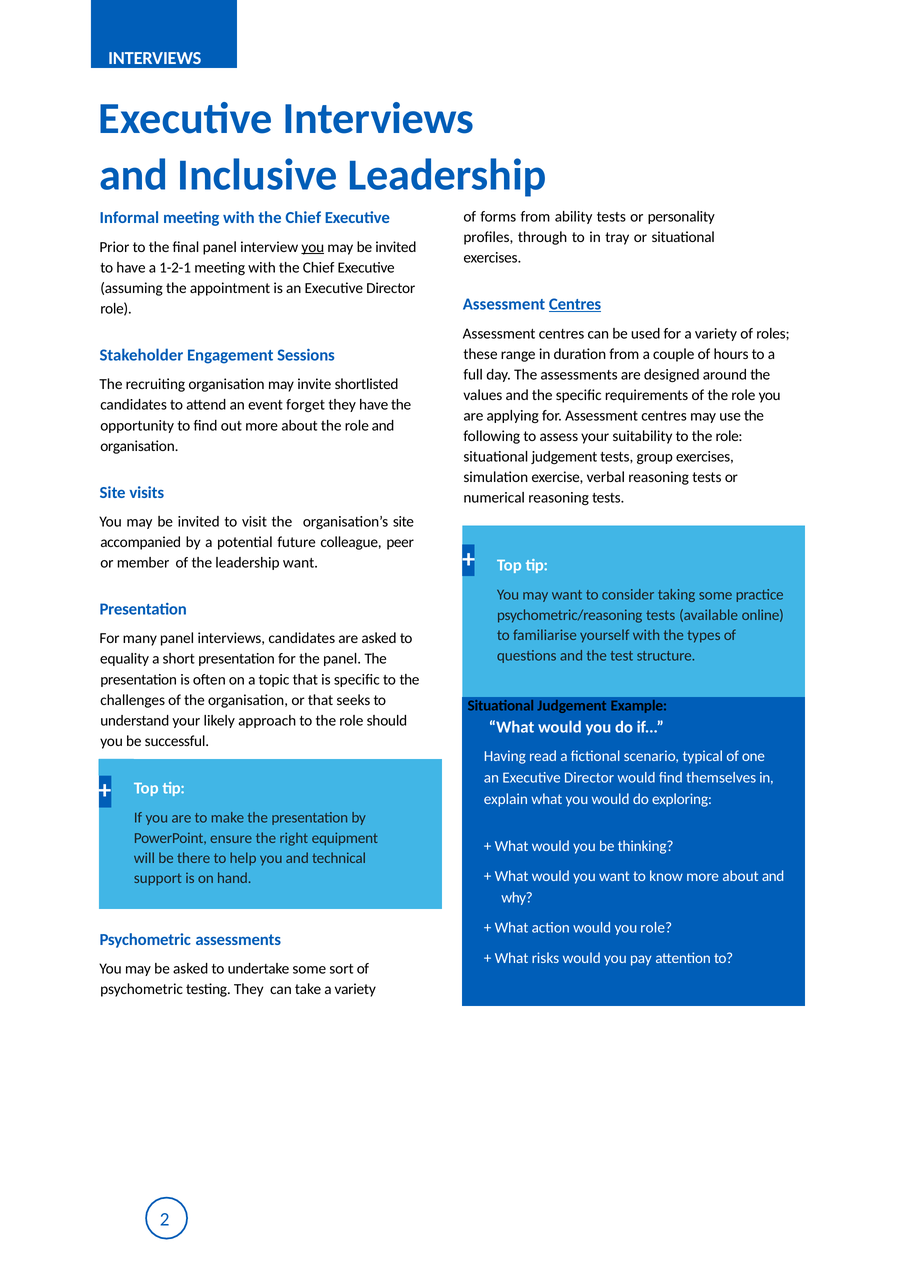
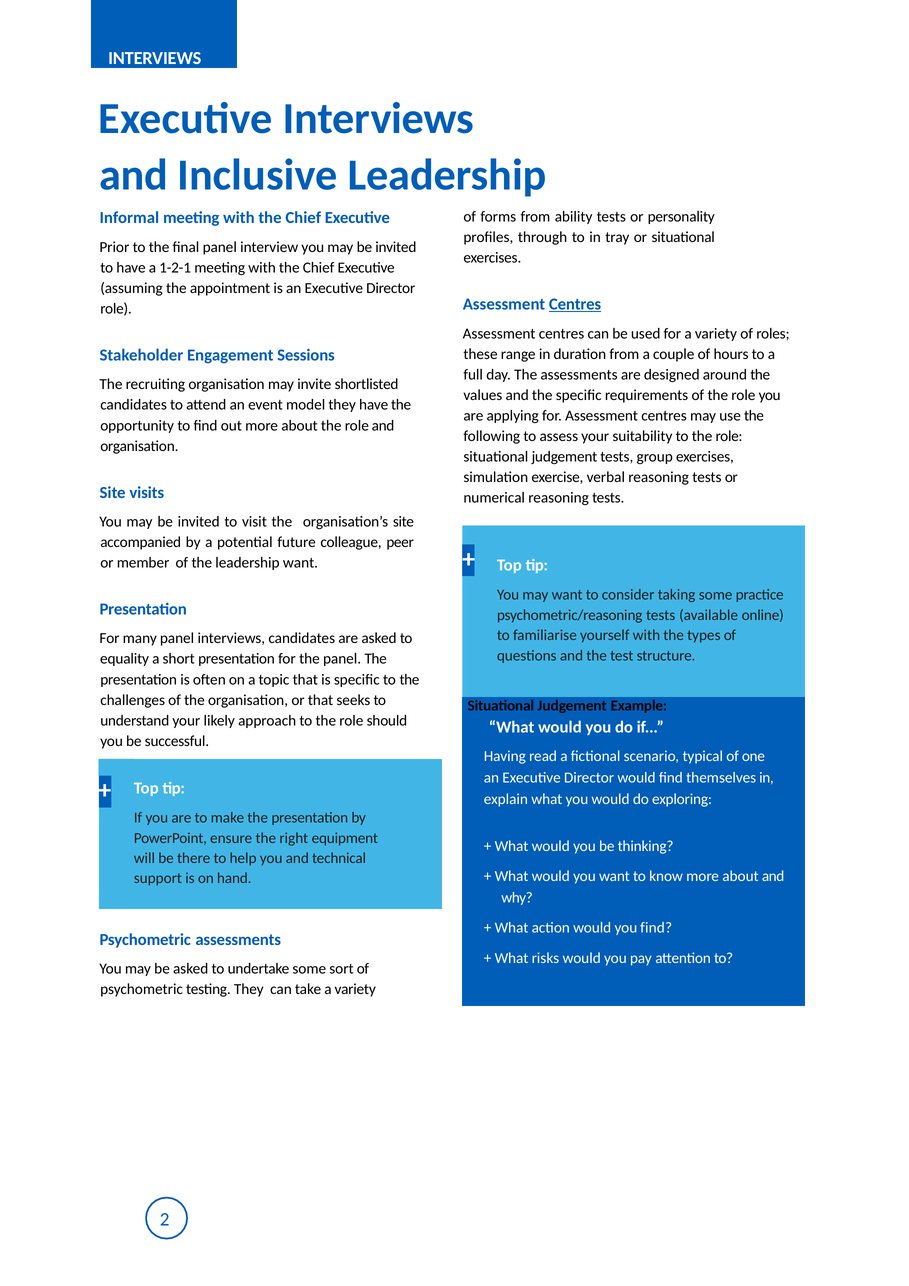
you at (313, 247) underline: present -> none
forget: forget -> model
you role: role -> find
